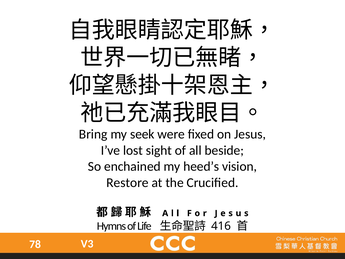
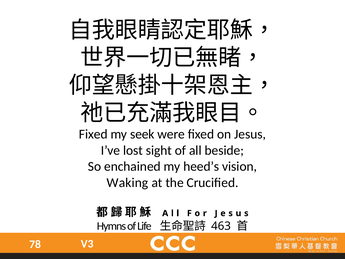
Bring at (93, 134): Bring -> Fixed
Restore: Restore -> Waking
416: 416 -> 463
